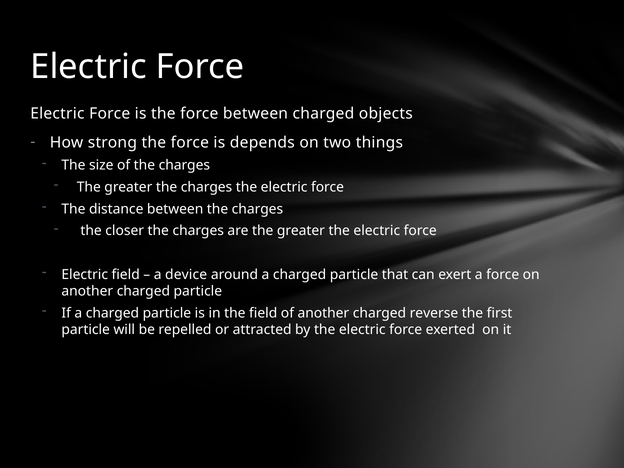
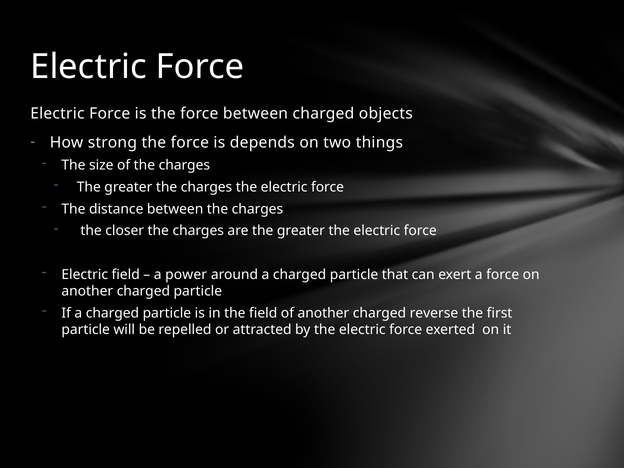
device: device -> power
